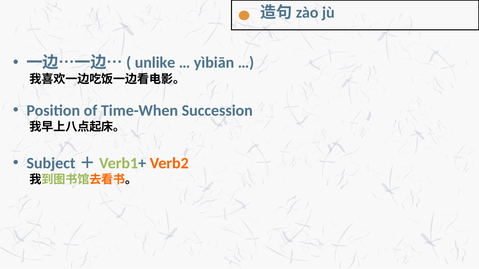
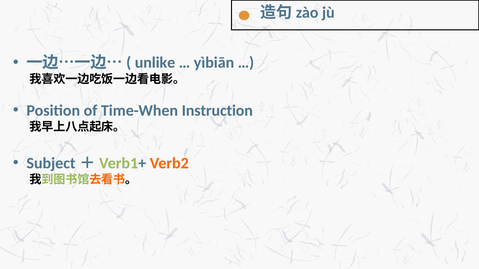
Succession: Succession -> Instruction
